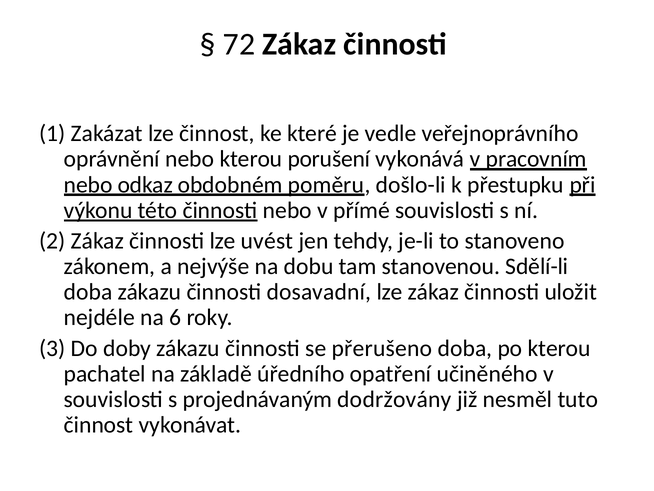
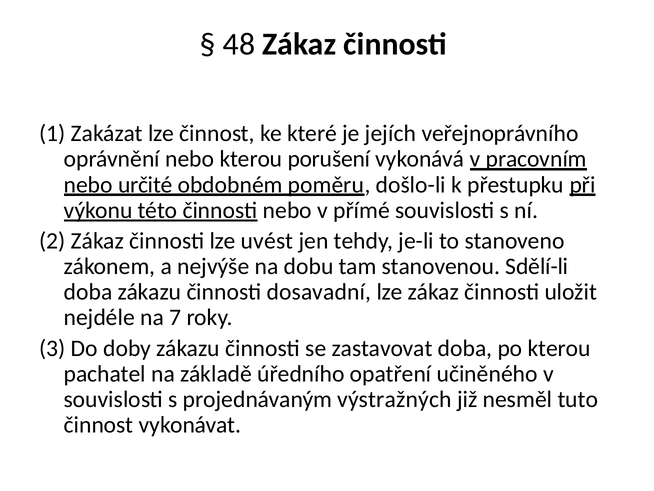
72: 72 -> 48
vedle: vedle -> jejích
odkaz: odkaz -> určité
6: 6 -> 7
přerušeno: přerušeno -> zastavovat
dodržovány: dodržovány -> výstražných
